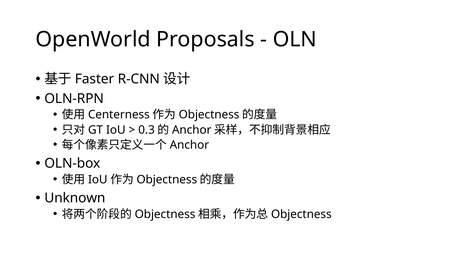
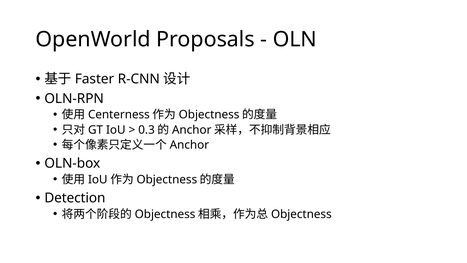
Unknown: Unknown -> Detection
